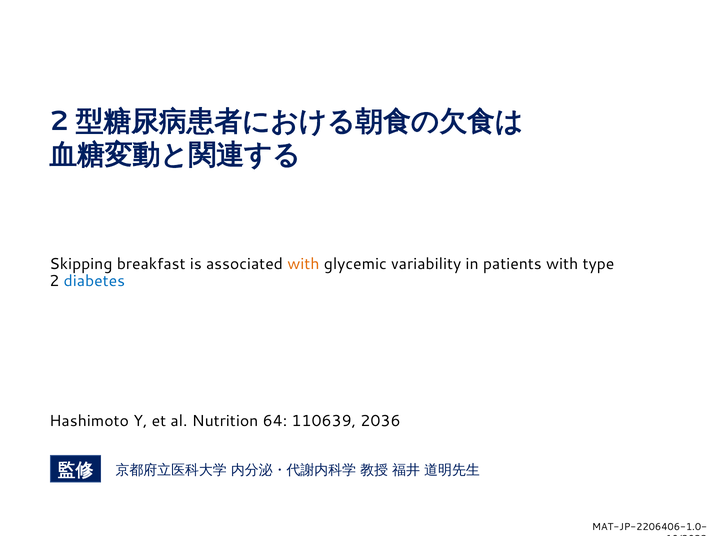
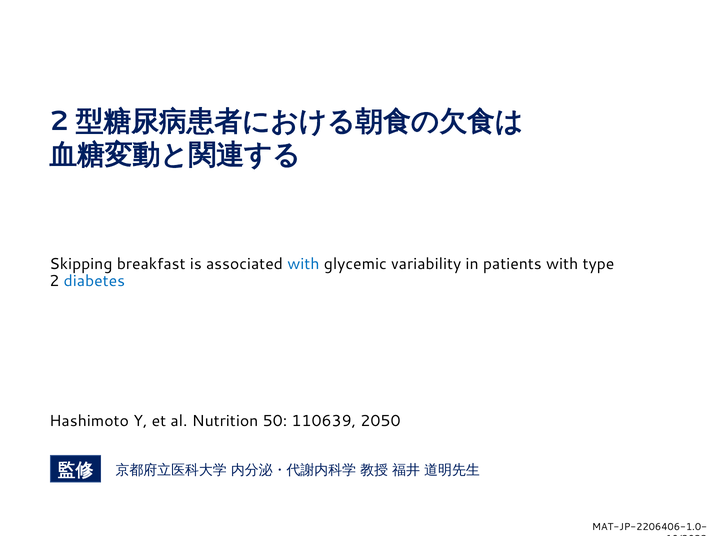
with at (303, 264) colour: orange -> blue
64: 64 -> 50
2036: 2036 -> 2050
